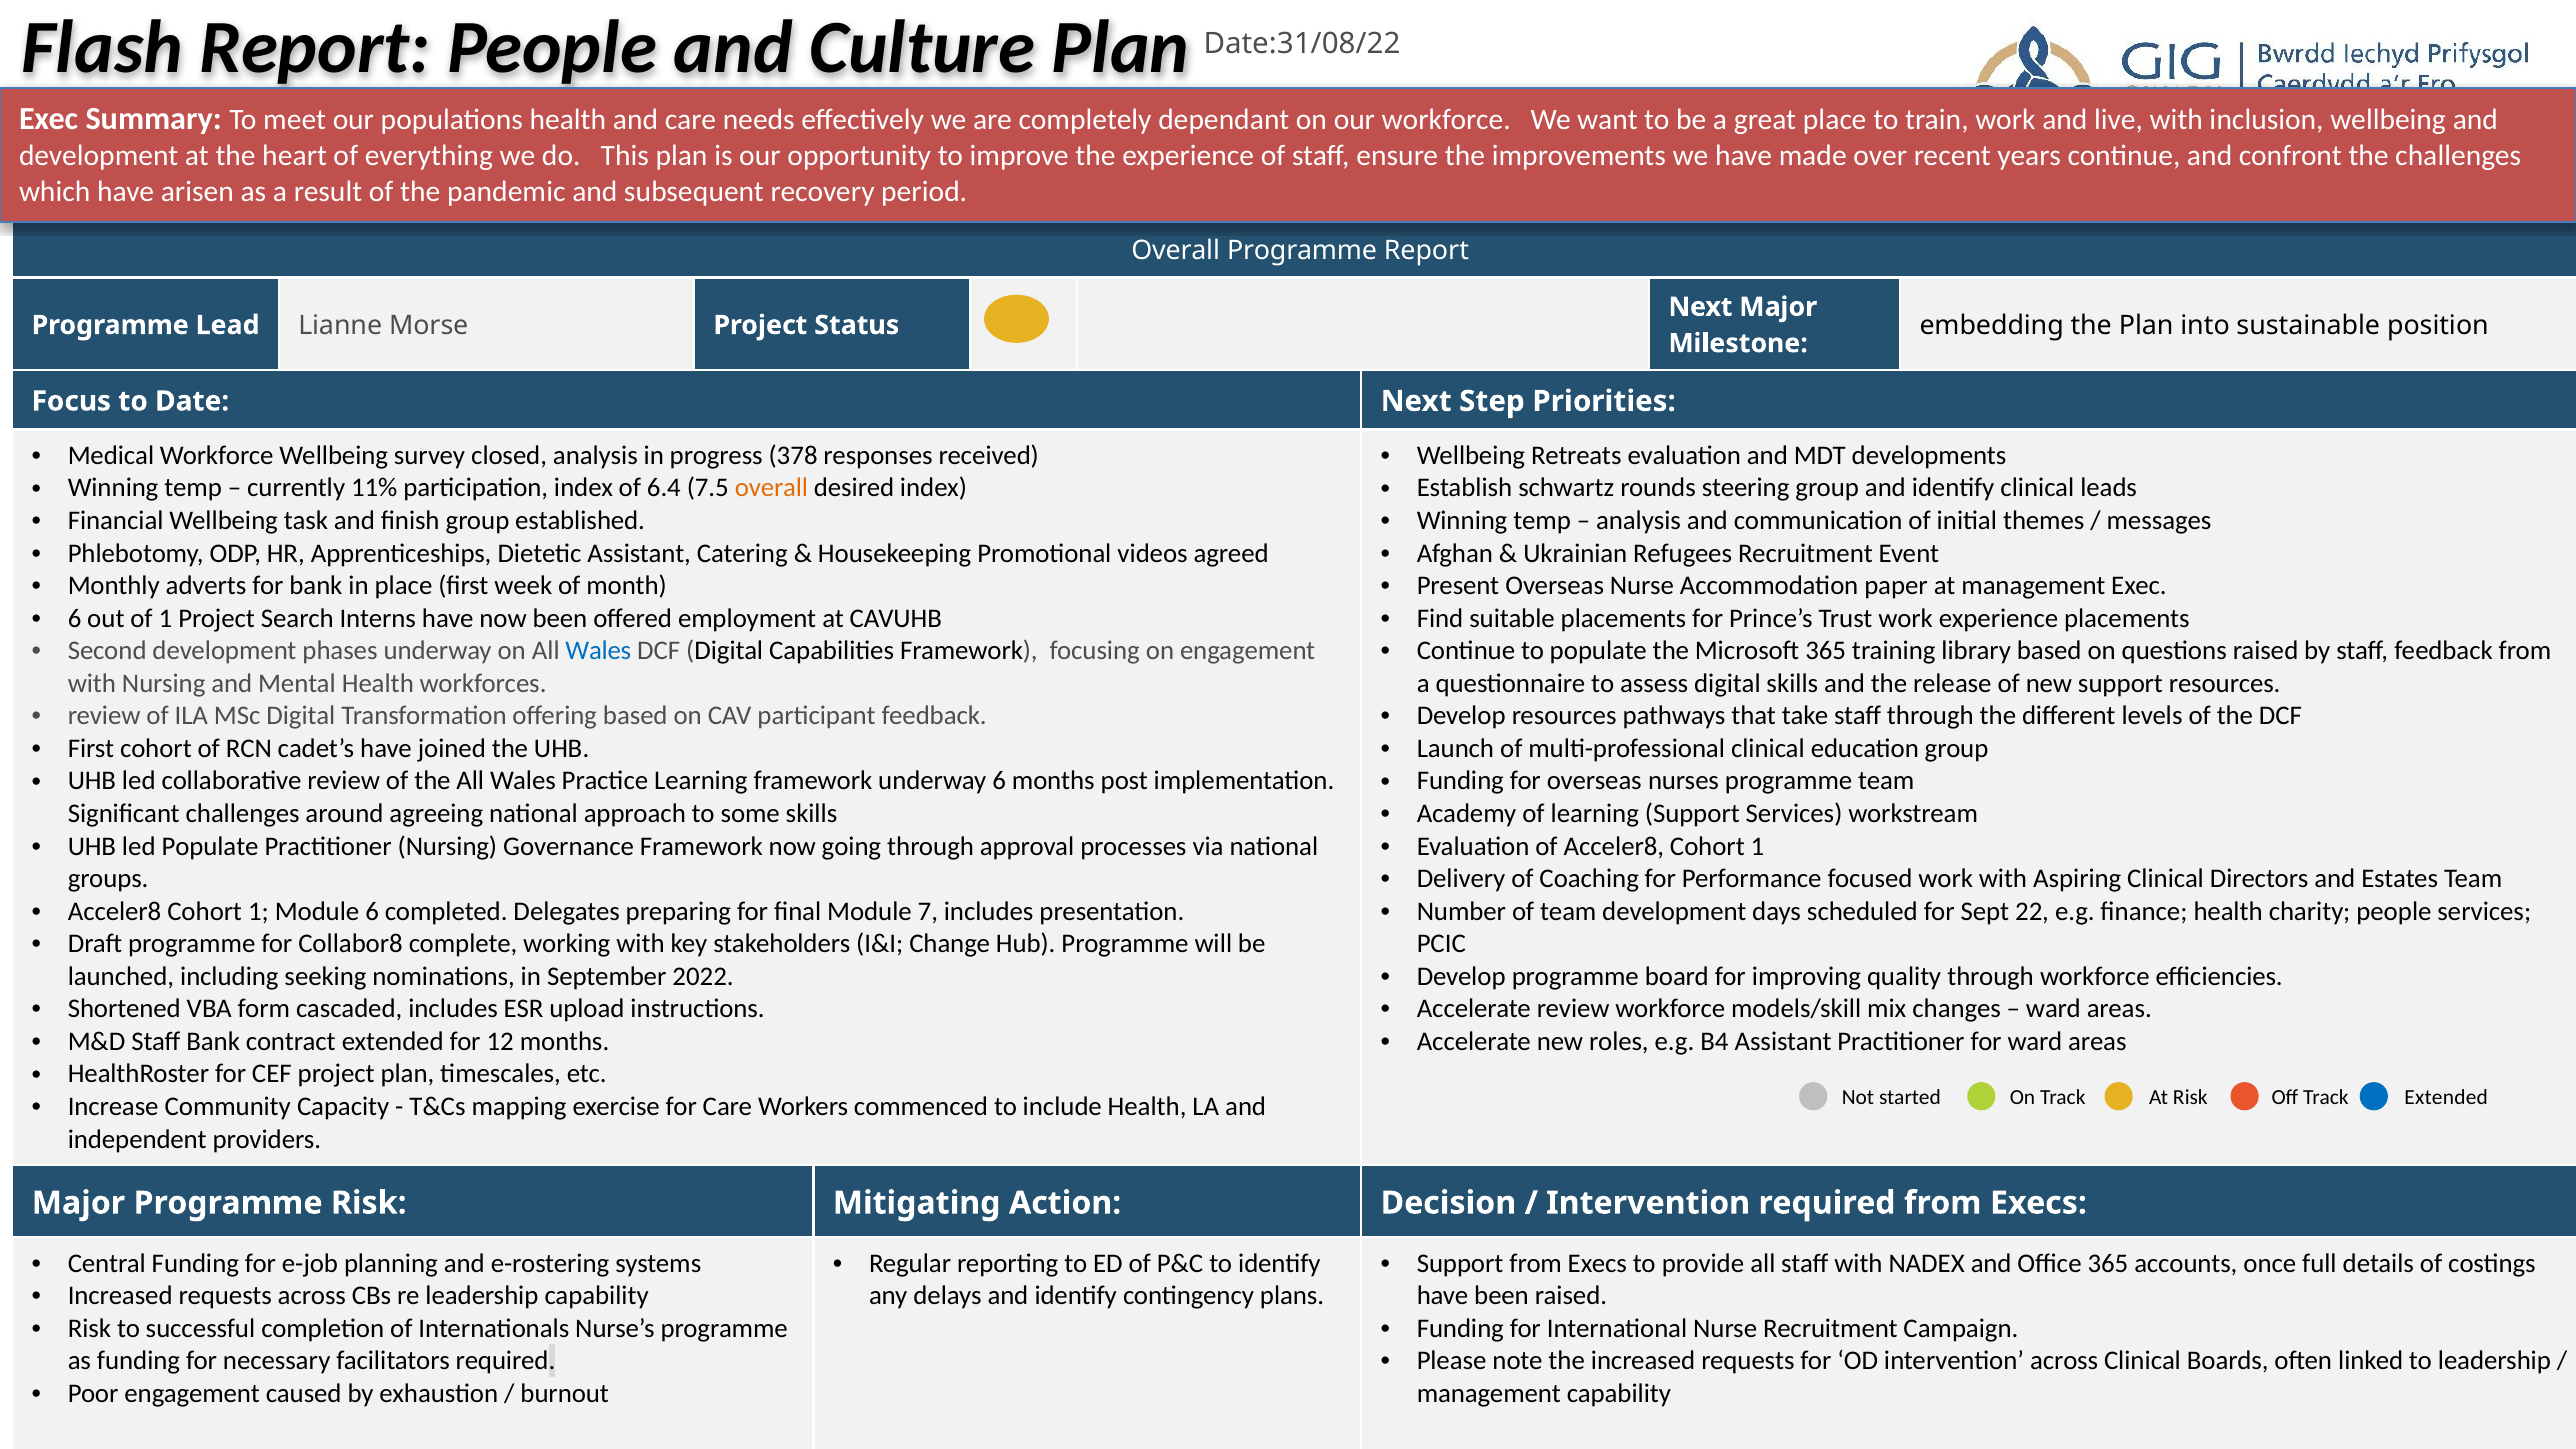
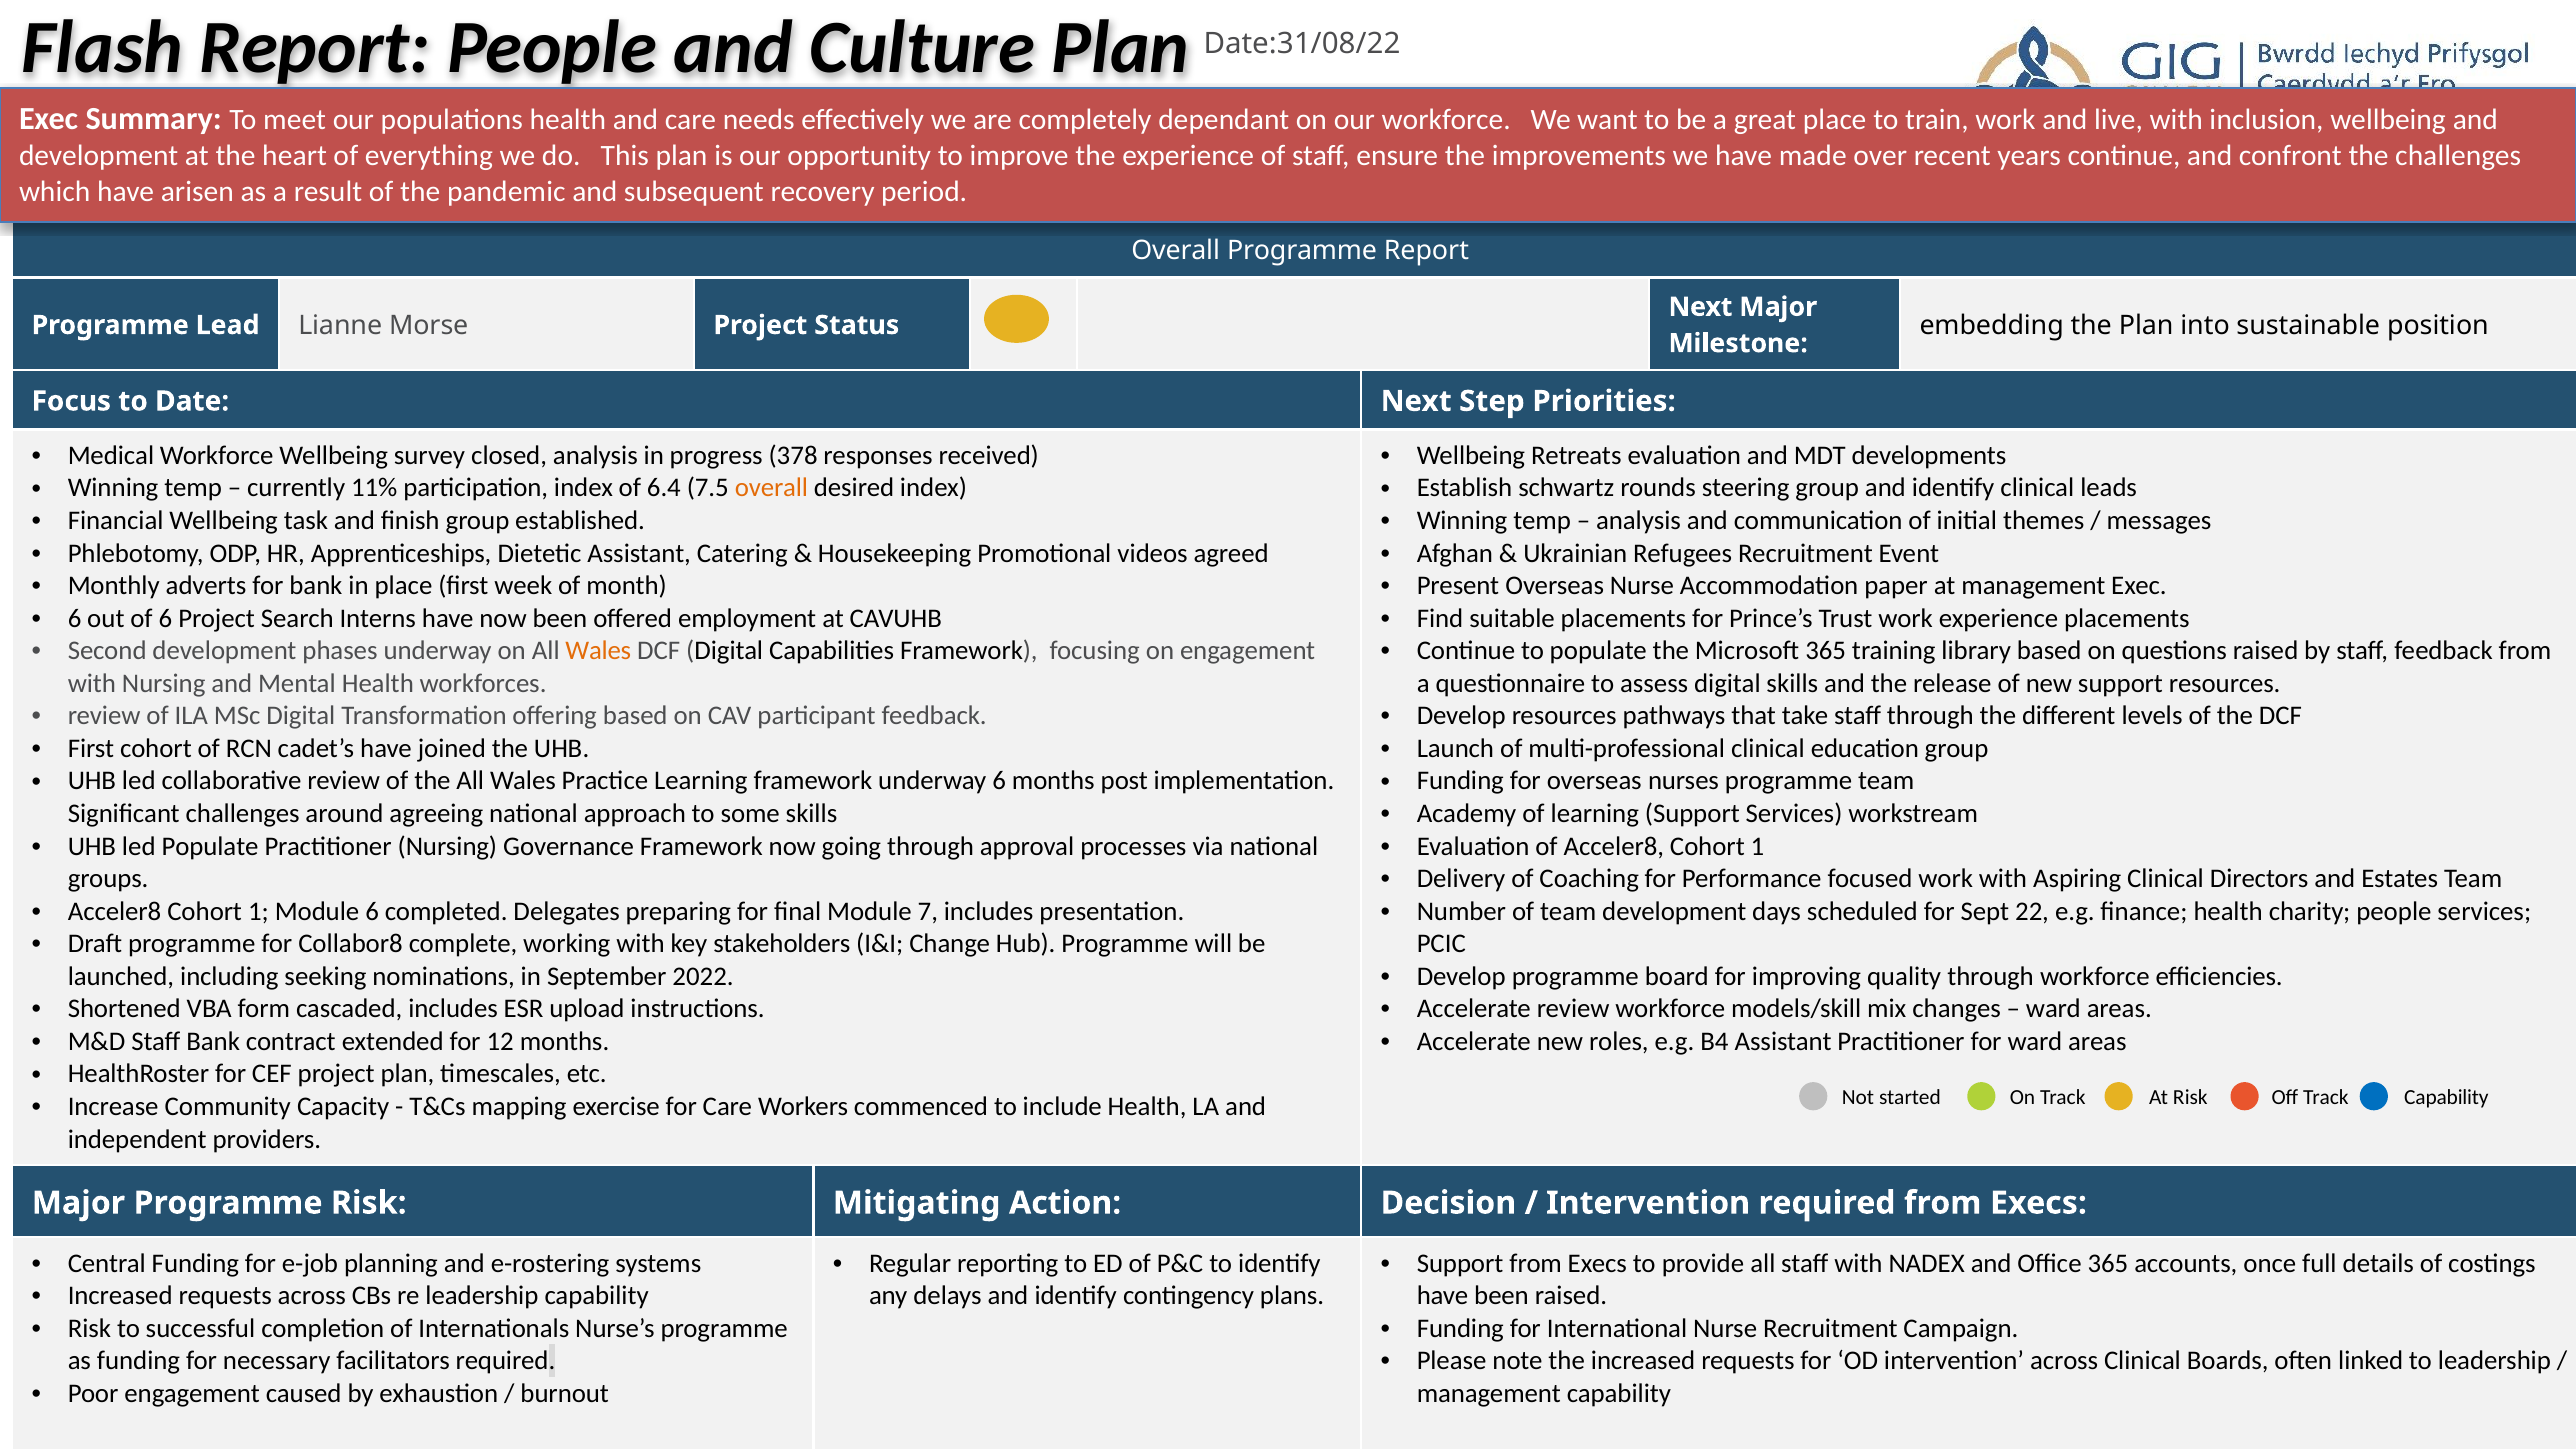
of 1: 1 -> 6
Wales at (598, 651) colour: blue -> orange
Track Extended: Extended -> Capability
